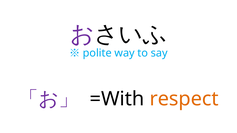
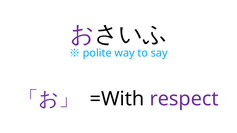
respect colour: orange -> purple
